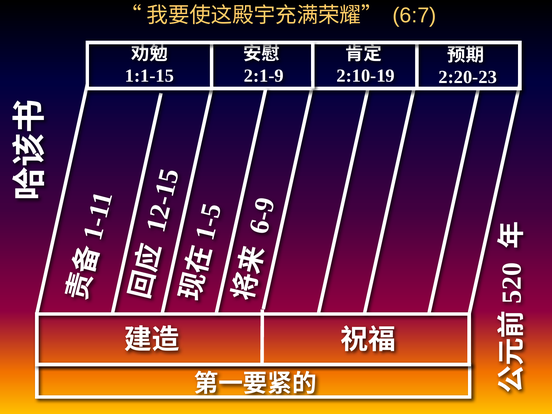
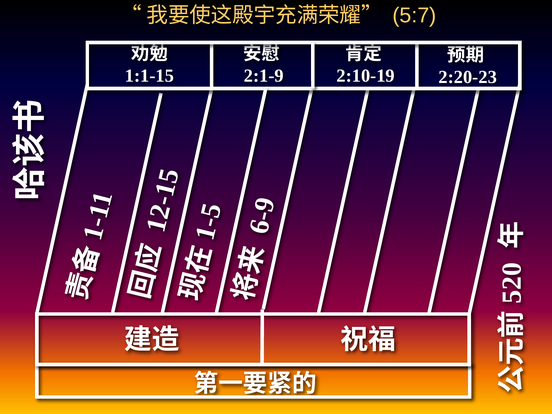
6:7: 6:7 -> 5:7
